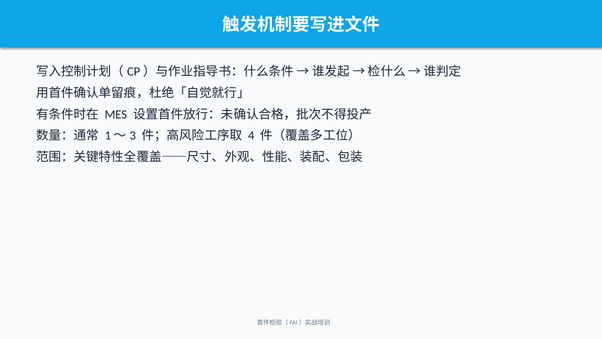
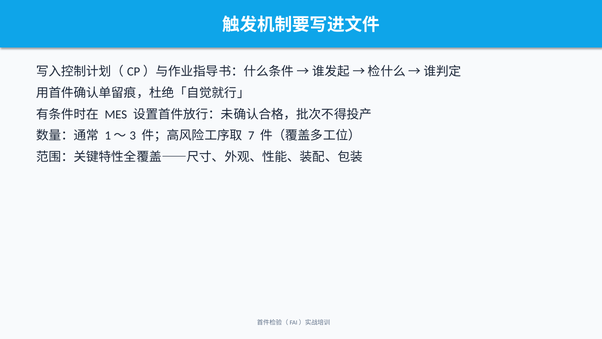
4: 4 -> 7
